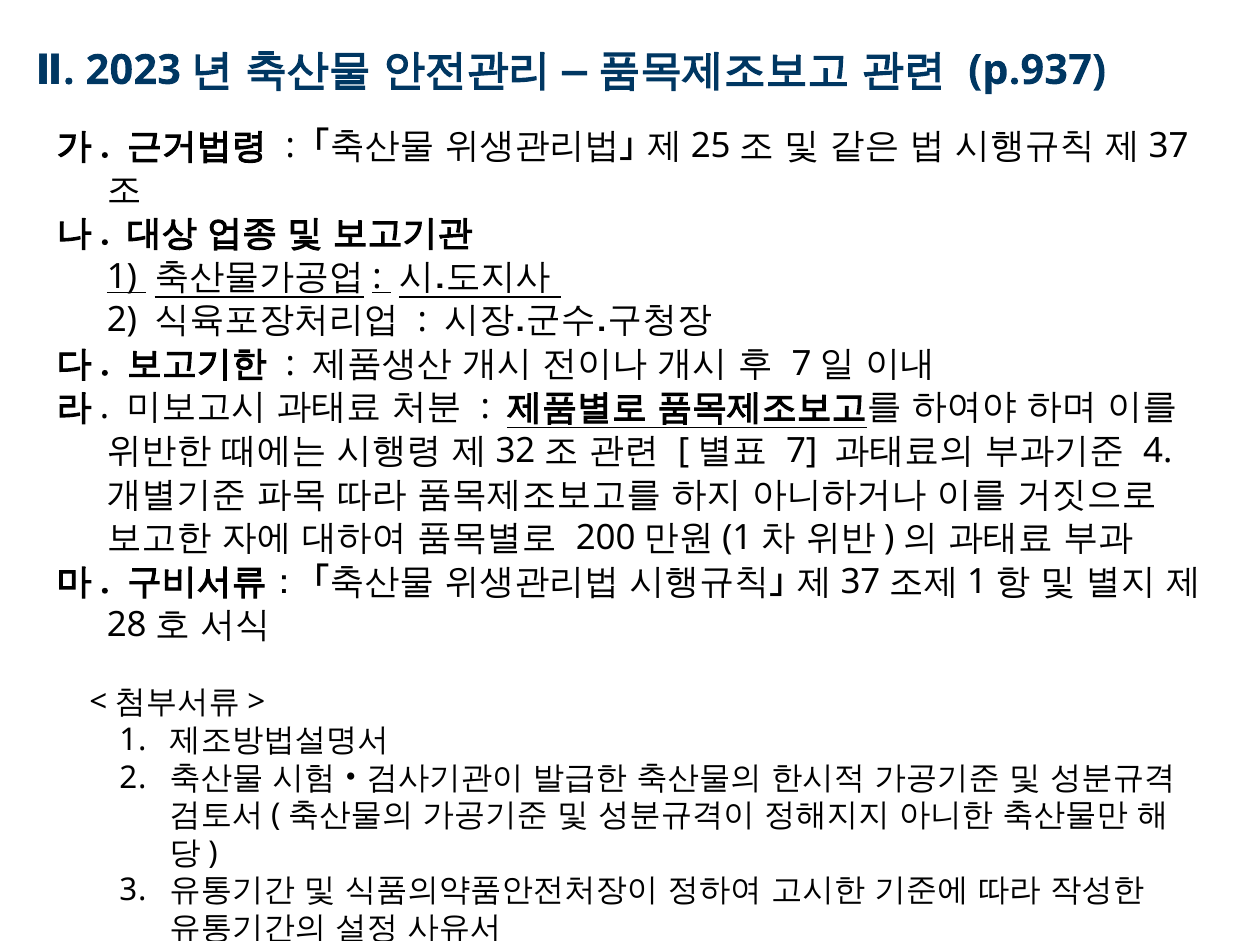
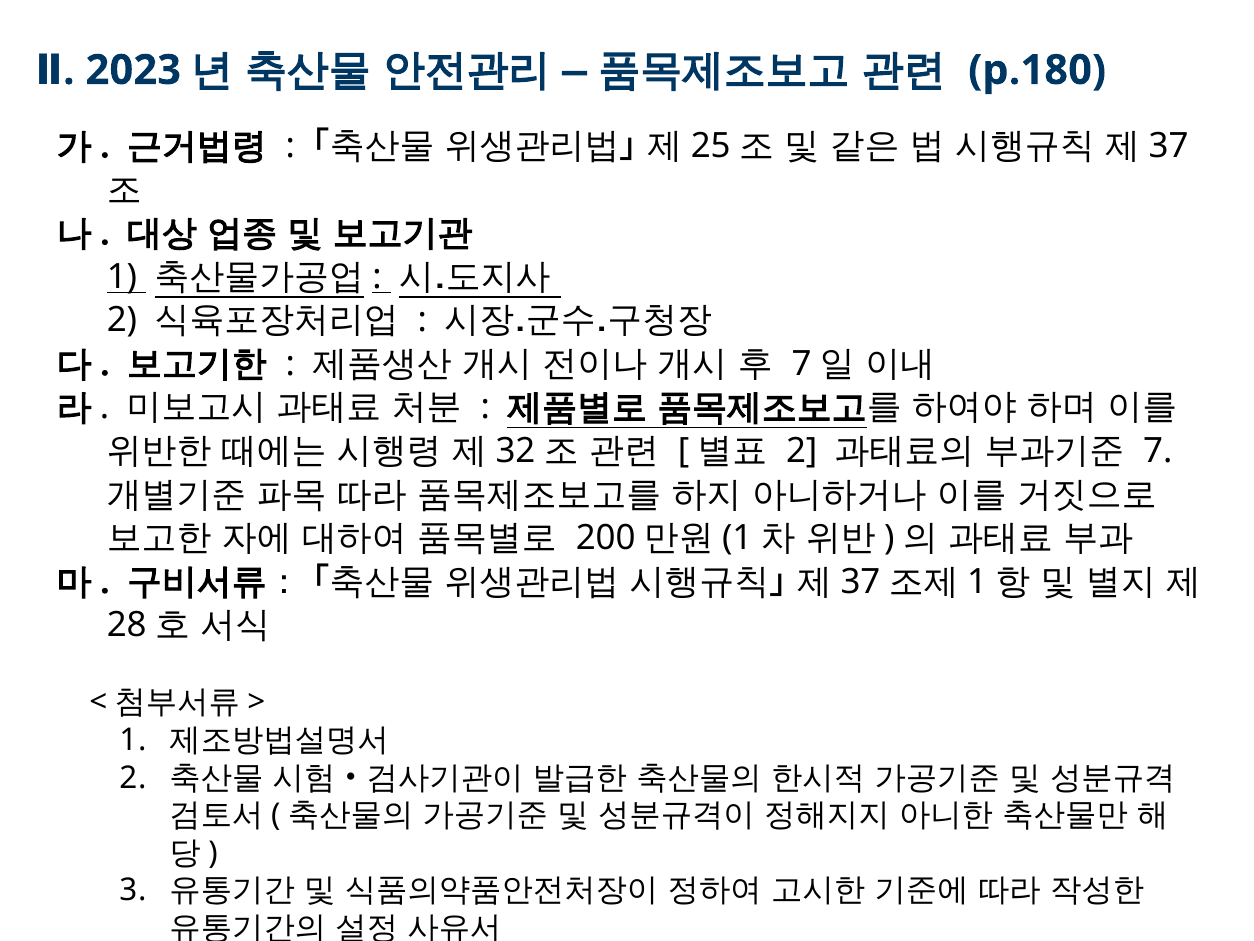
p.937: p.937 -> p.180
7 at (802, 451): 7 -> 2
4: 4 -> 7
